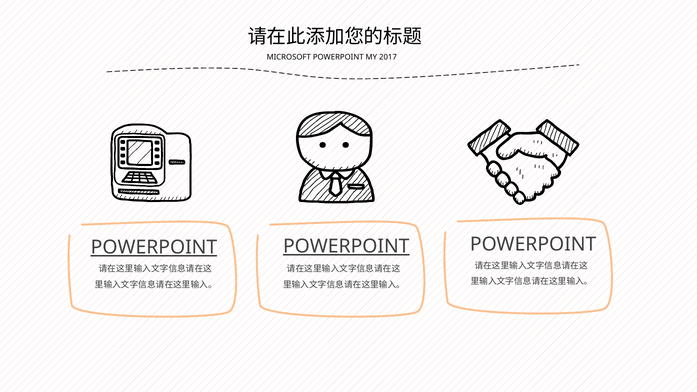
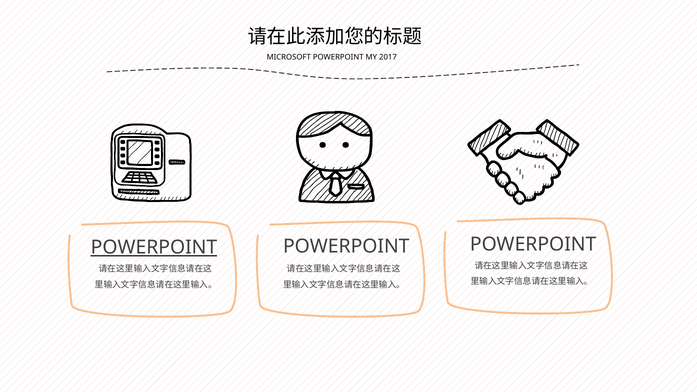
POWERPOINT at (346, 246) underline: present -> none
